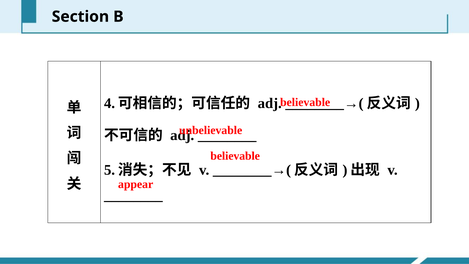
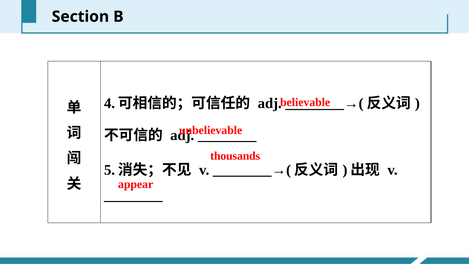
believable at (235, 156): believable -> thousands
